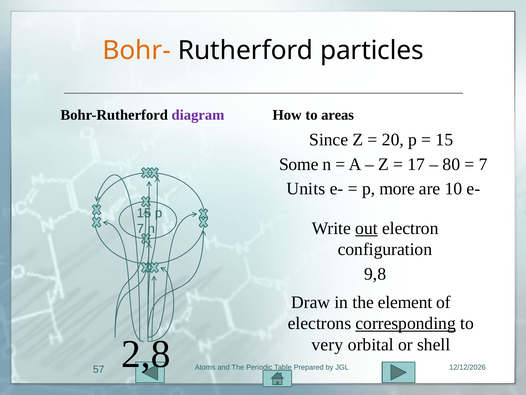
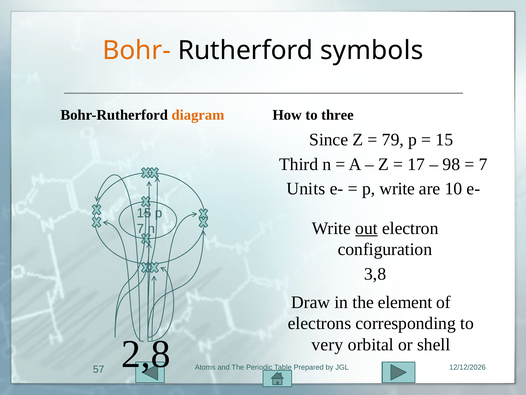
particles: particles -> symbols
diagram colour: purple -> orange
areas: areas -> three
20: 20 -> 79
Some: Some -> Third
80: 80 -> 98
p more: more -> write
9,8: 9,8 -> 3,8
corresponding underline: present -> none
